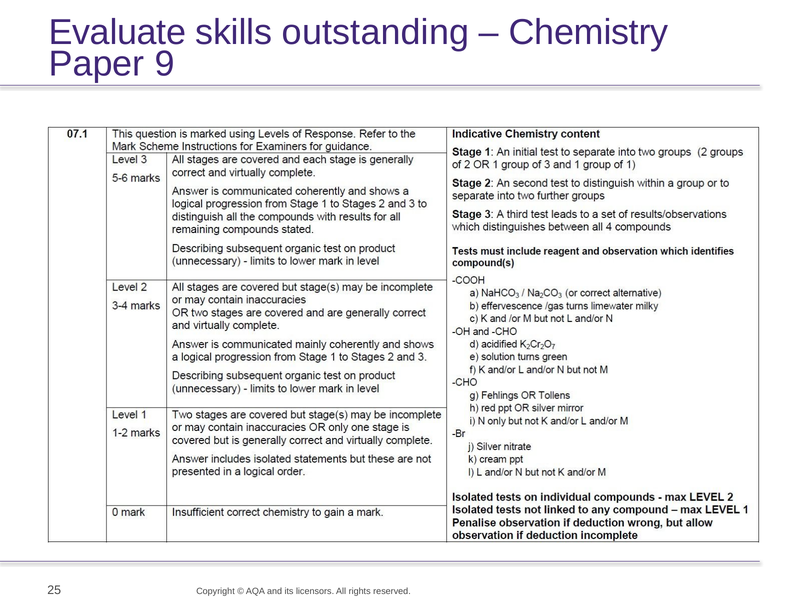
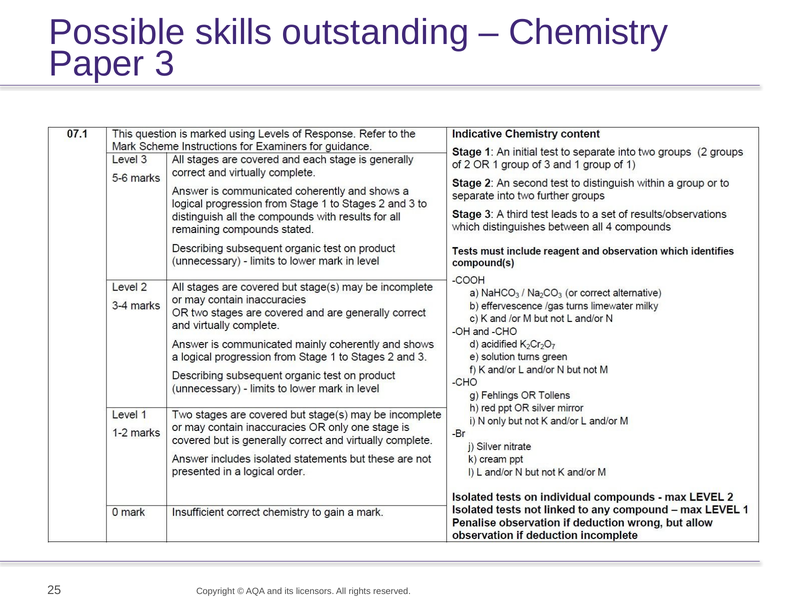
Evaluate: Evaluate -> Possible
9: 9 -> 3
